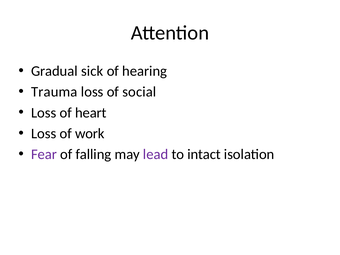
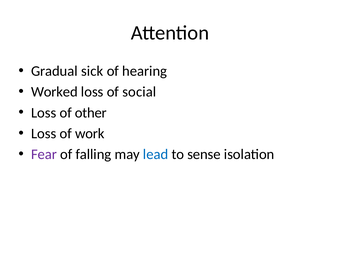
Trauma: Trauma -> Worked
heart: heart -> other
lead colour: purple -> blue
intact: intact -> sense
